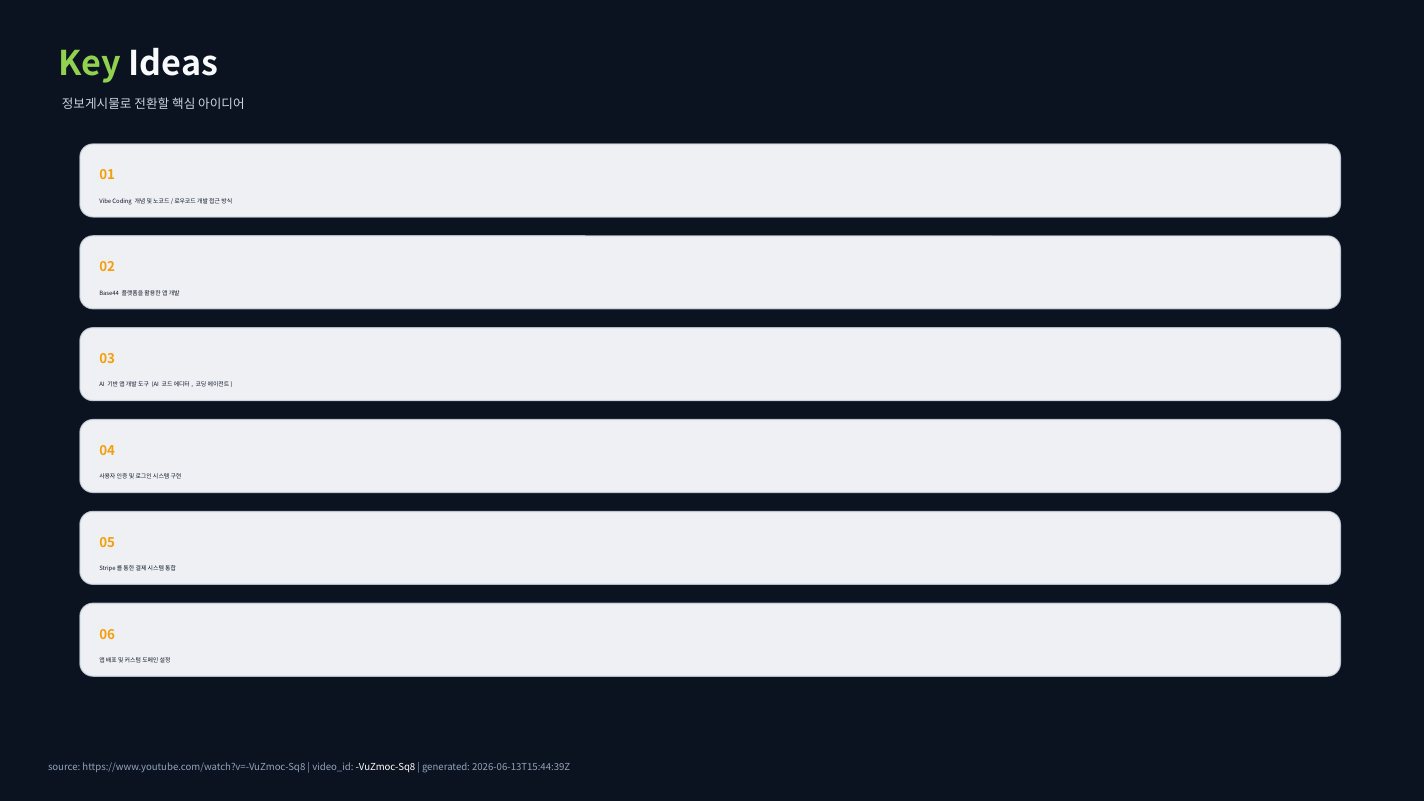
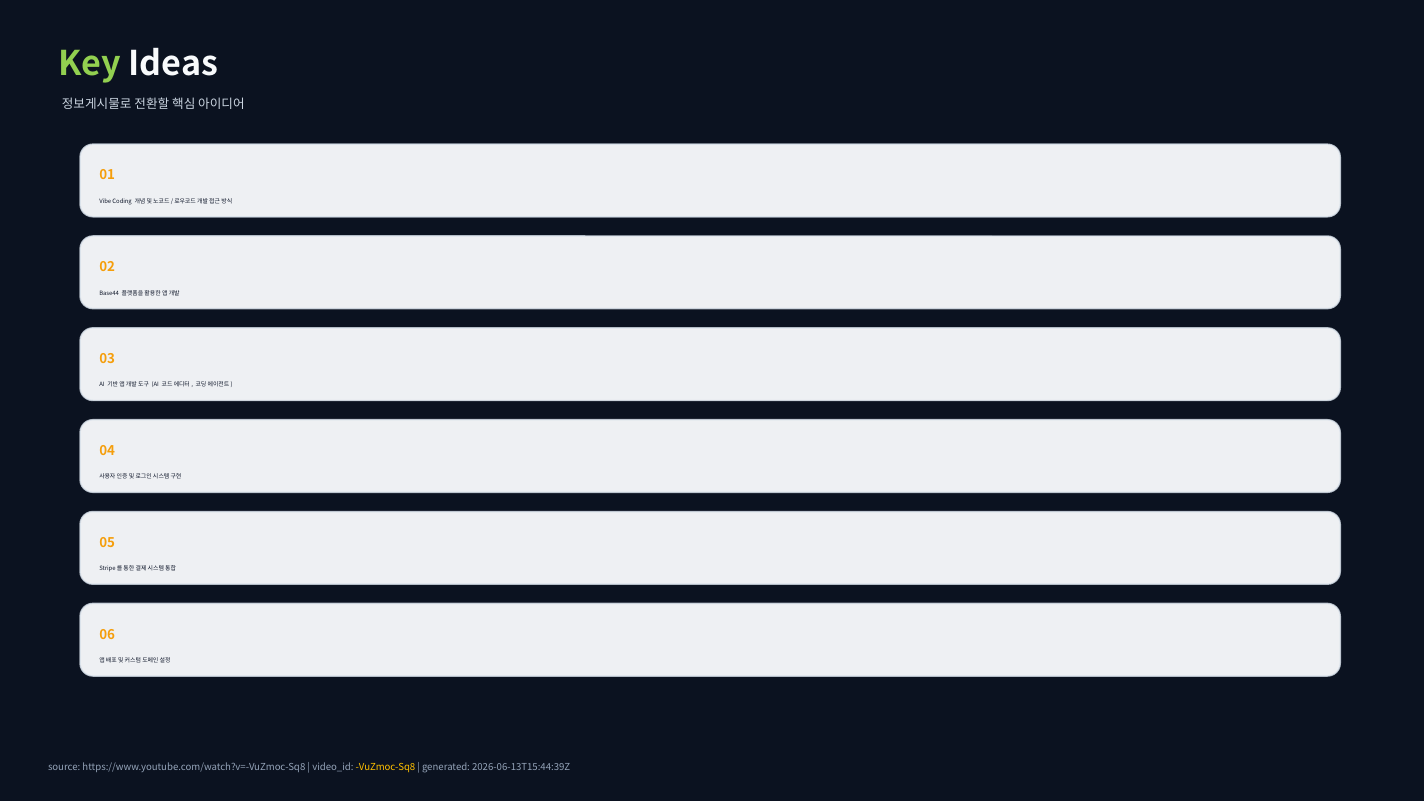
VuZmoc-Sq8 colour: white -> yellow
